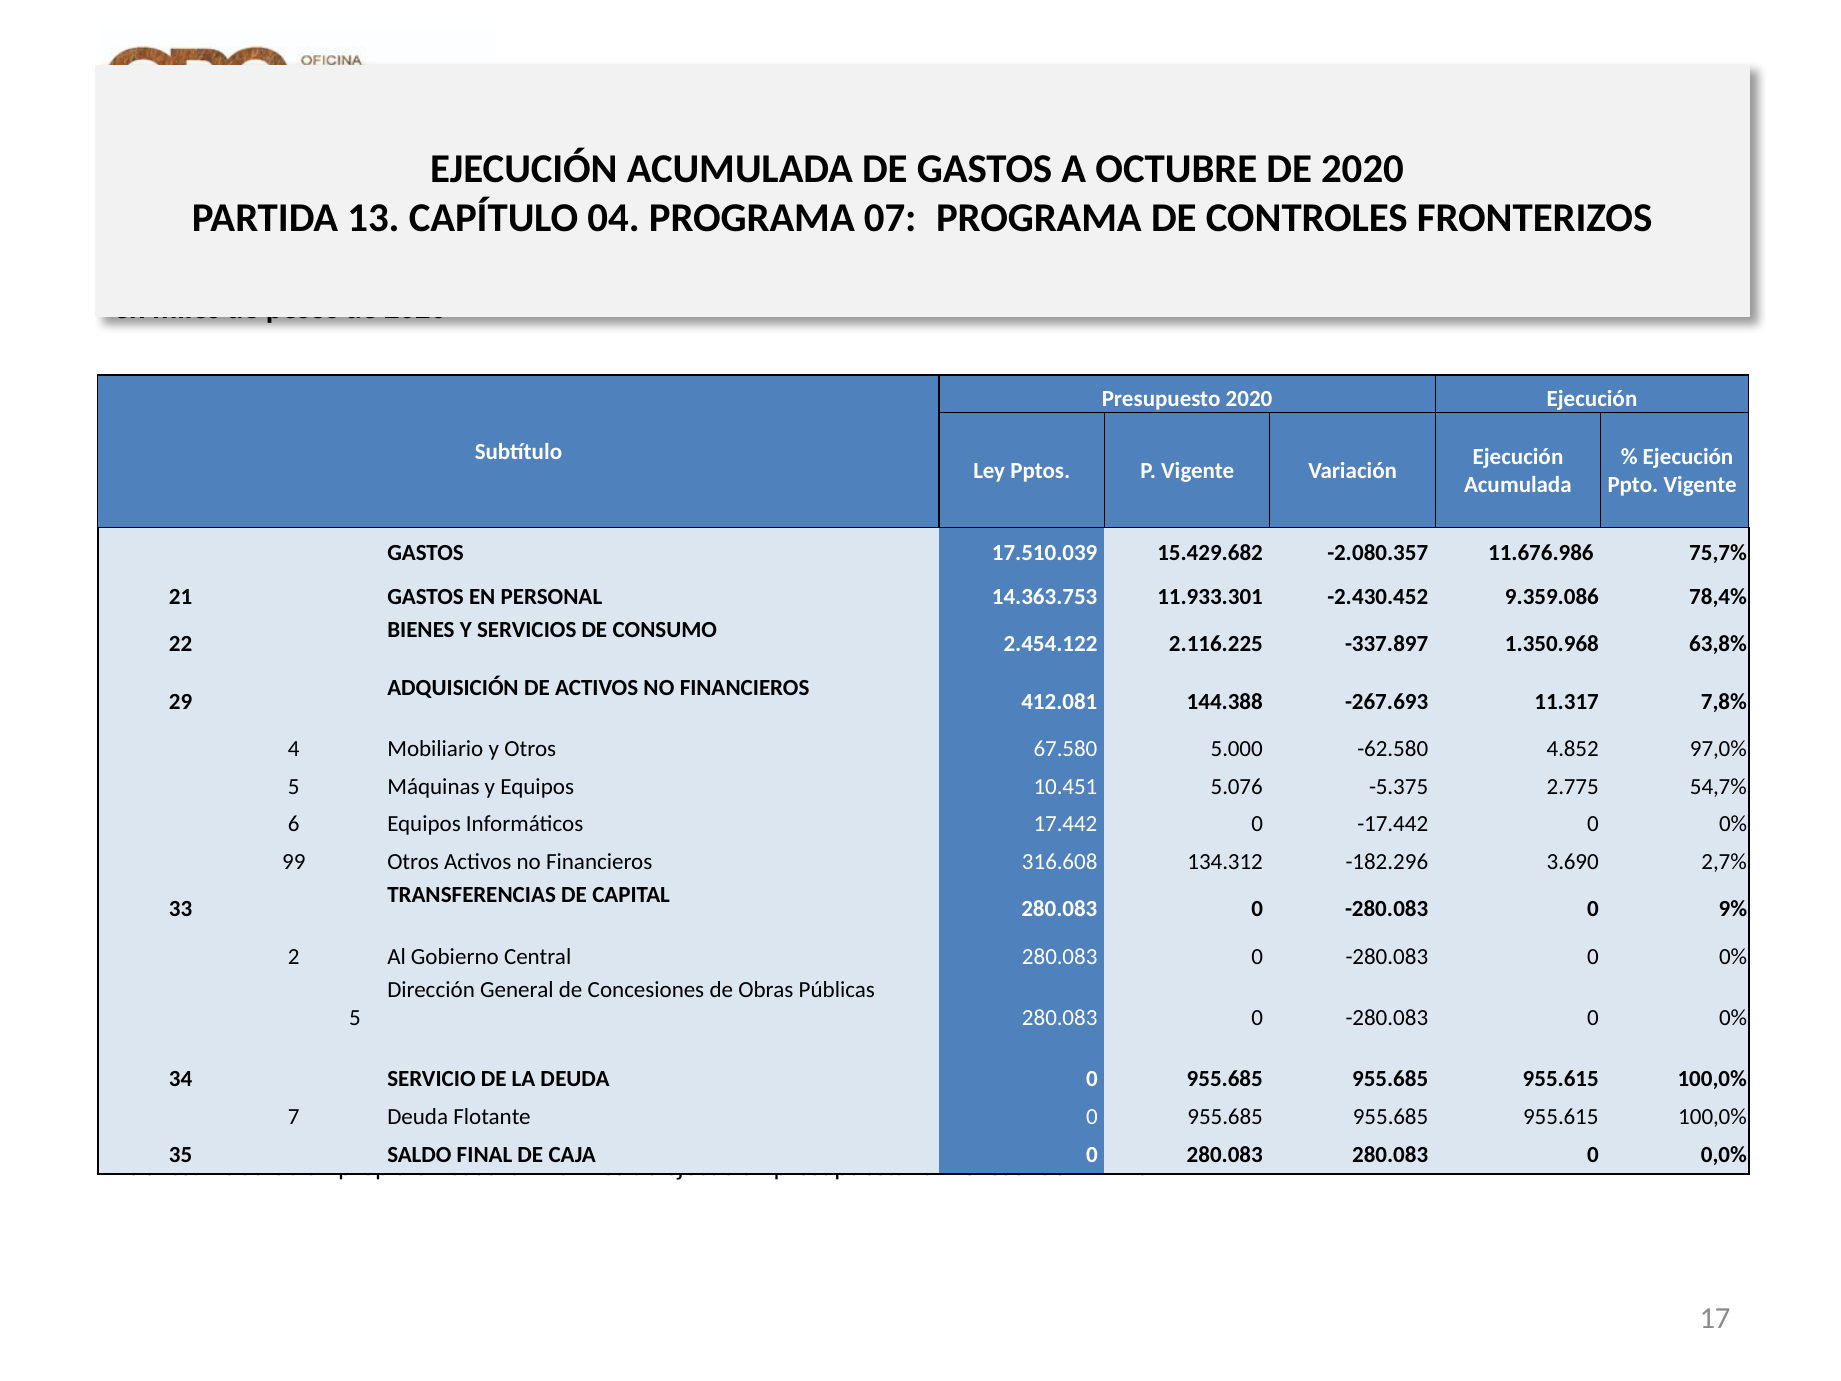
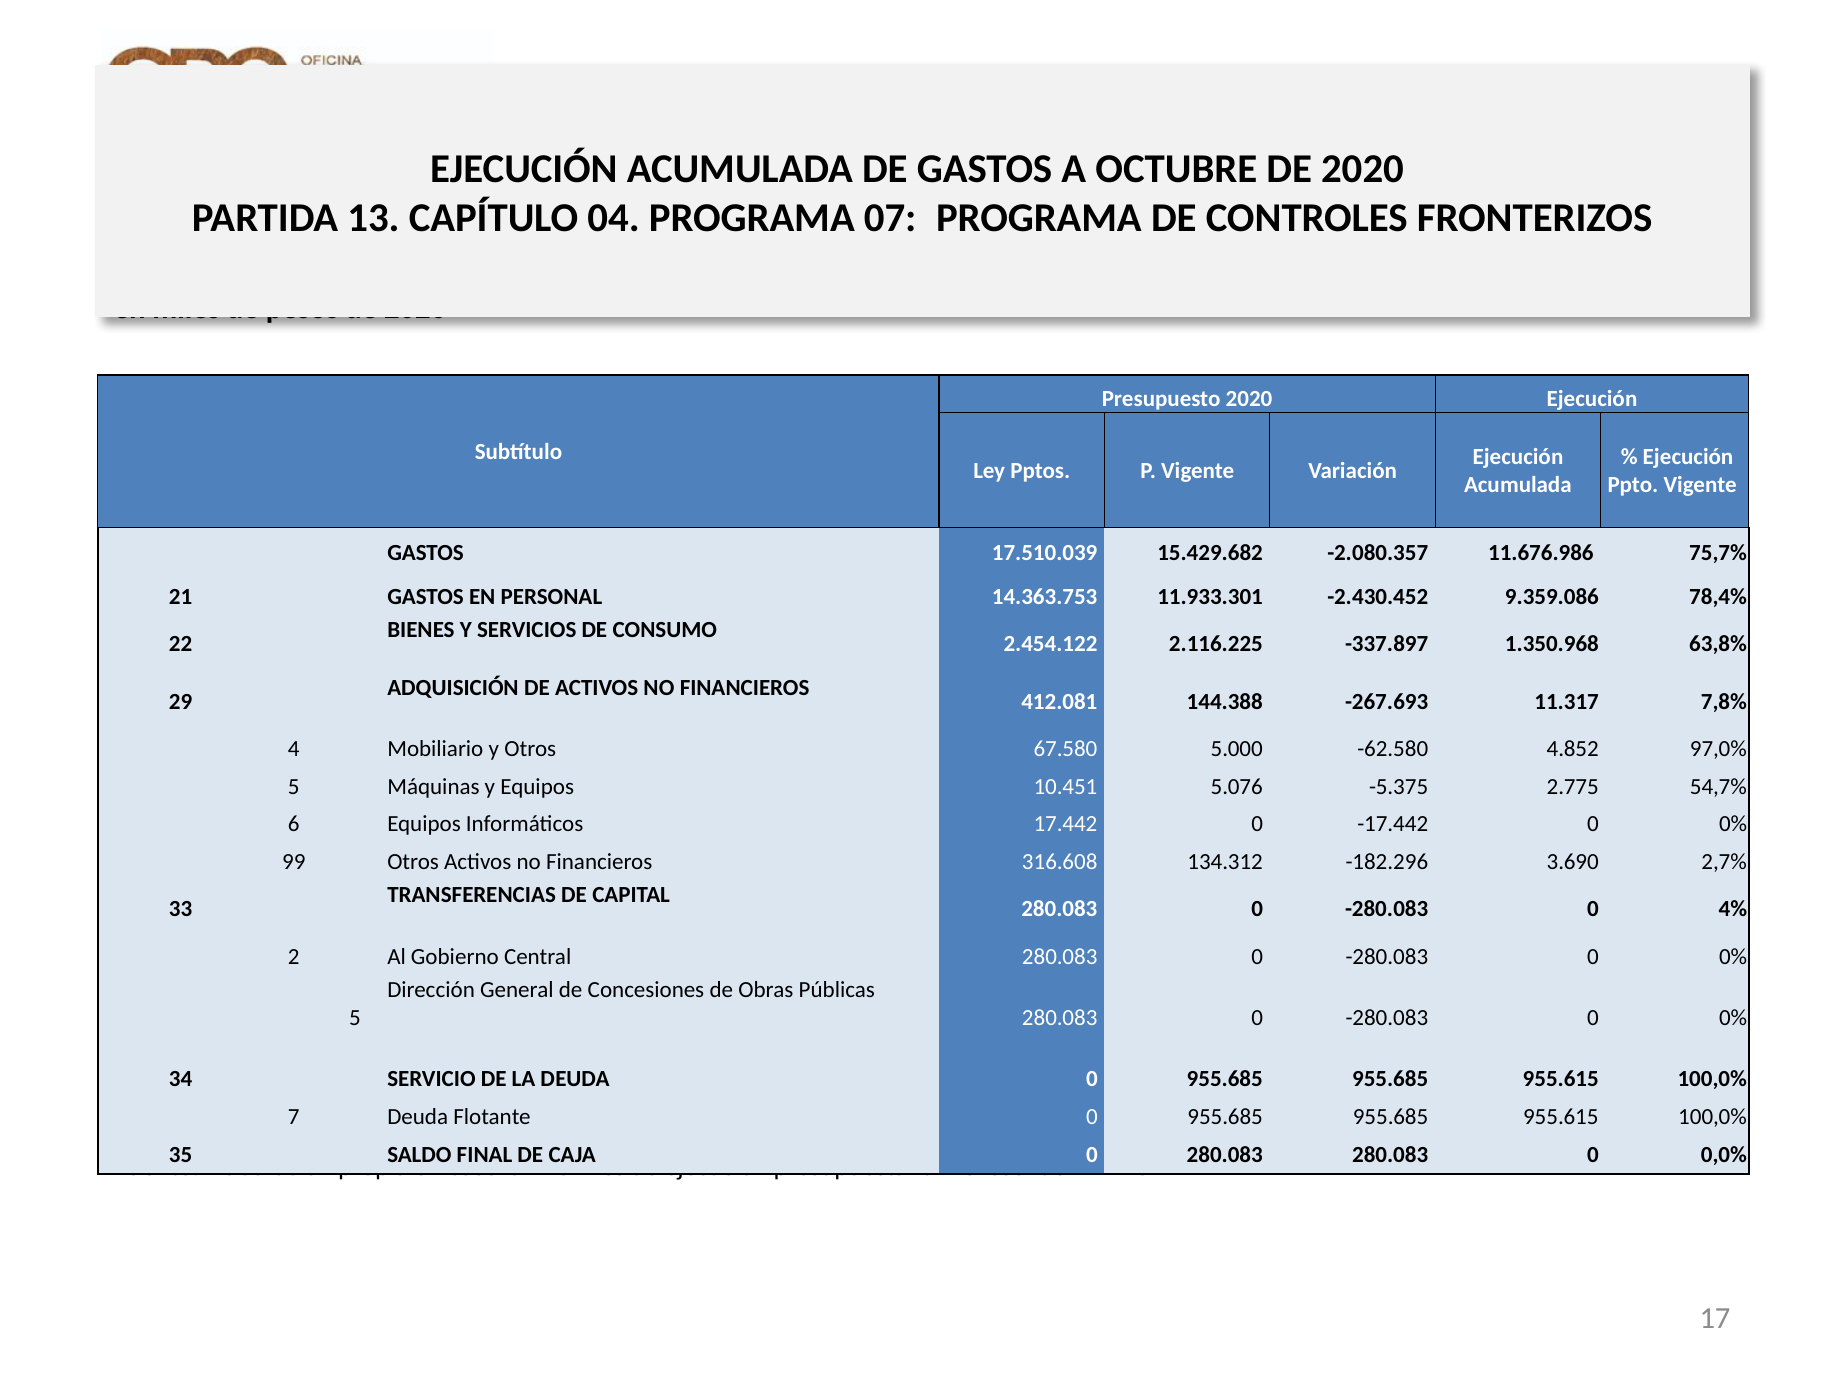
9%: 9% -> 4%
